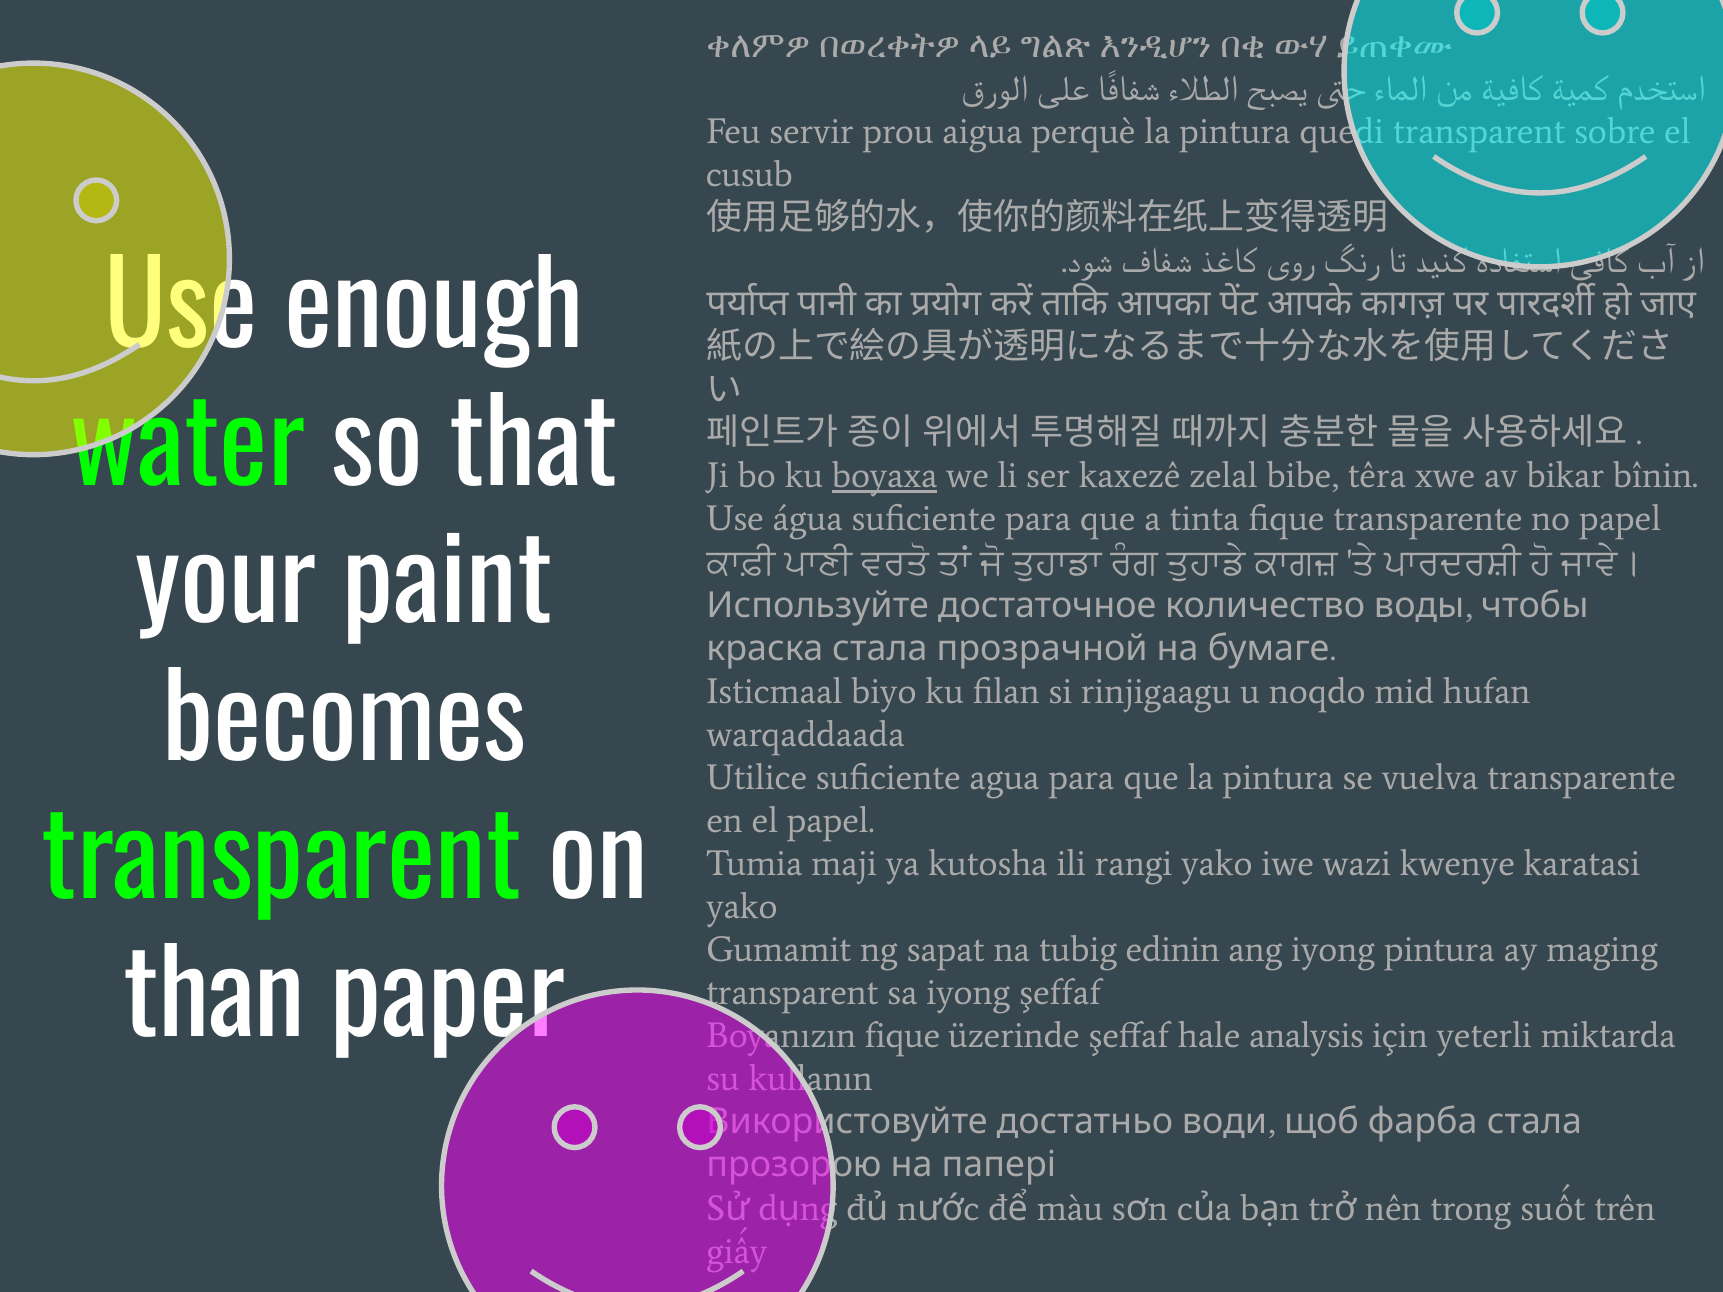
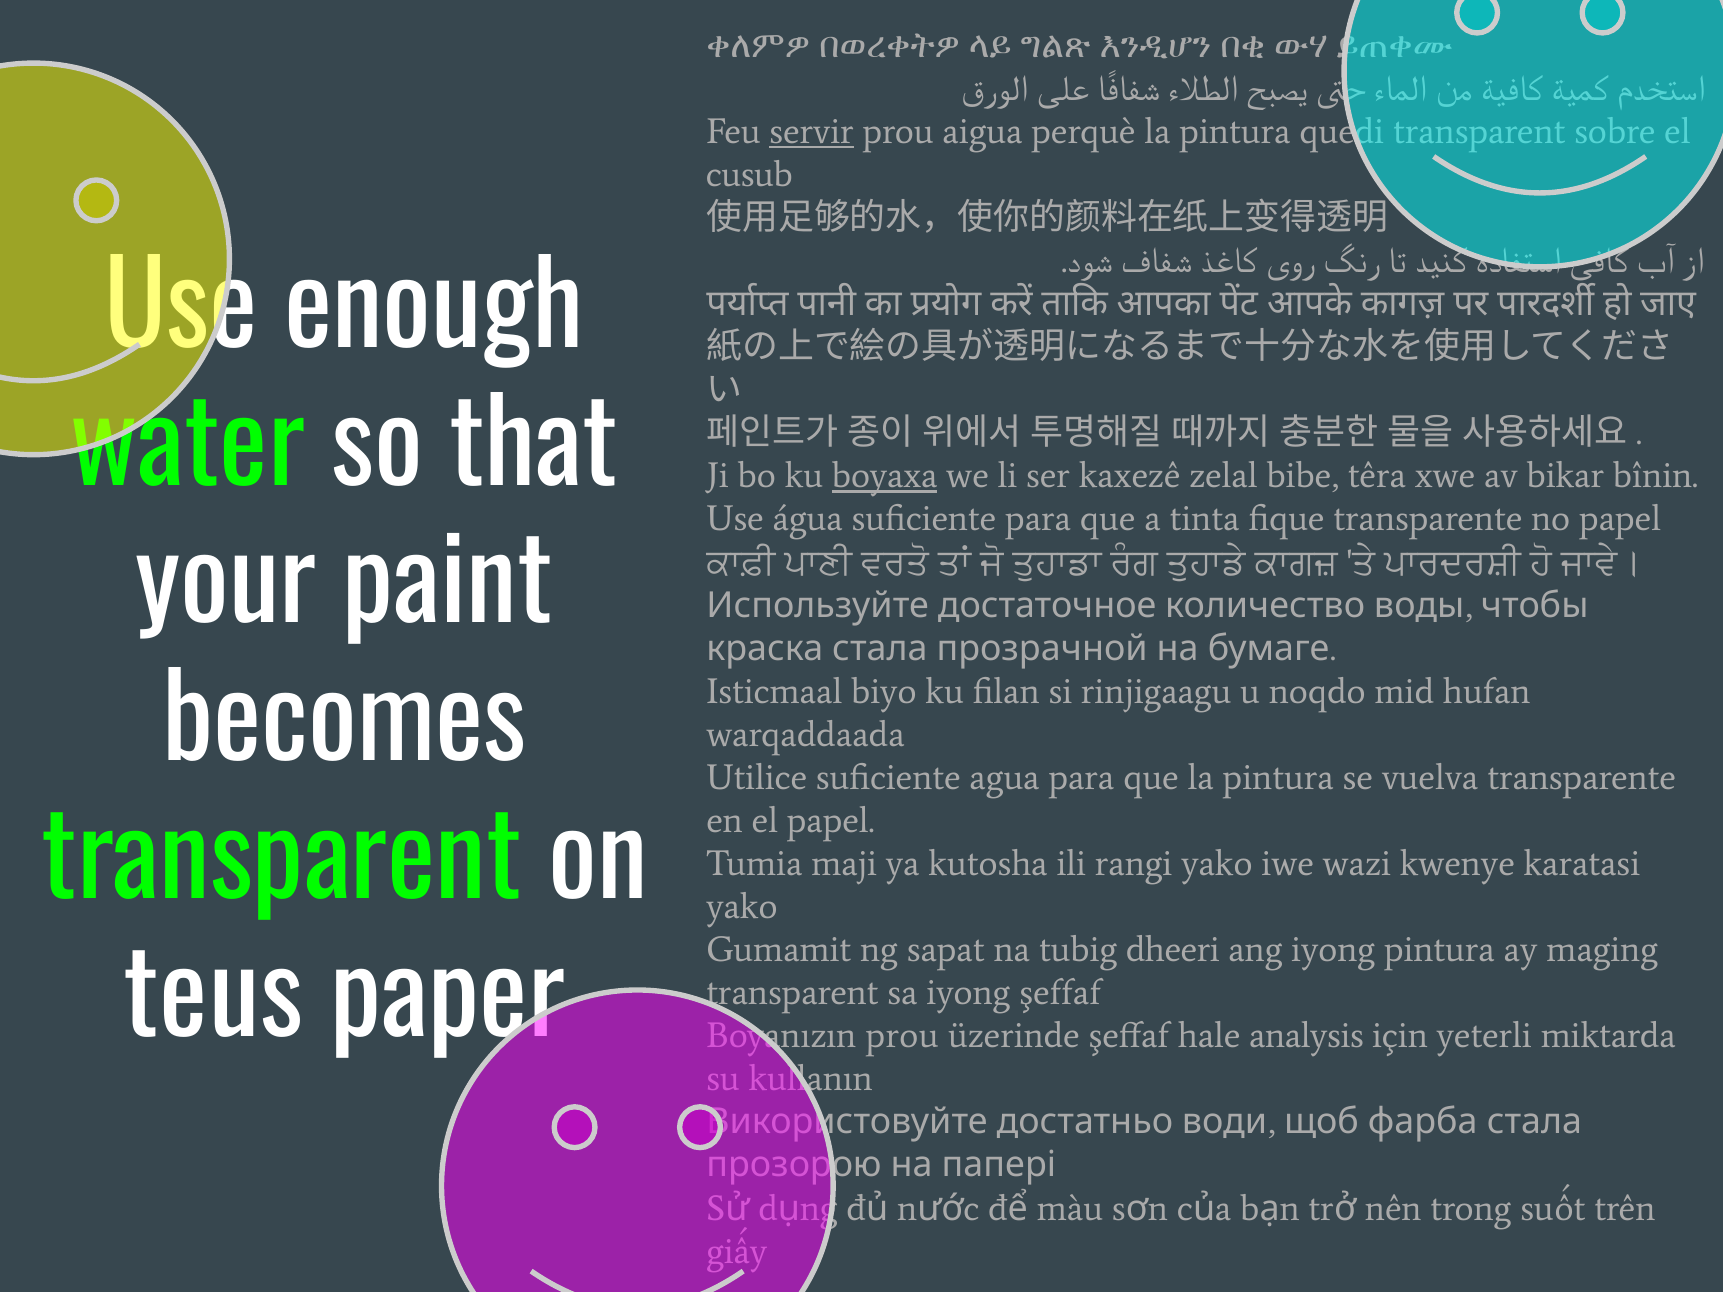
servir underline: none -> present
edinin: edinin -> dheeri
than: than -> teus
fique at (902, 1036): fique -> prou
